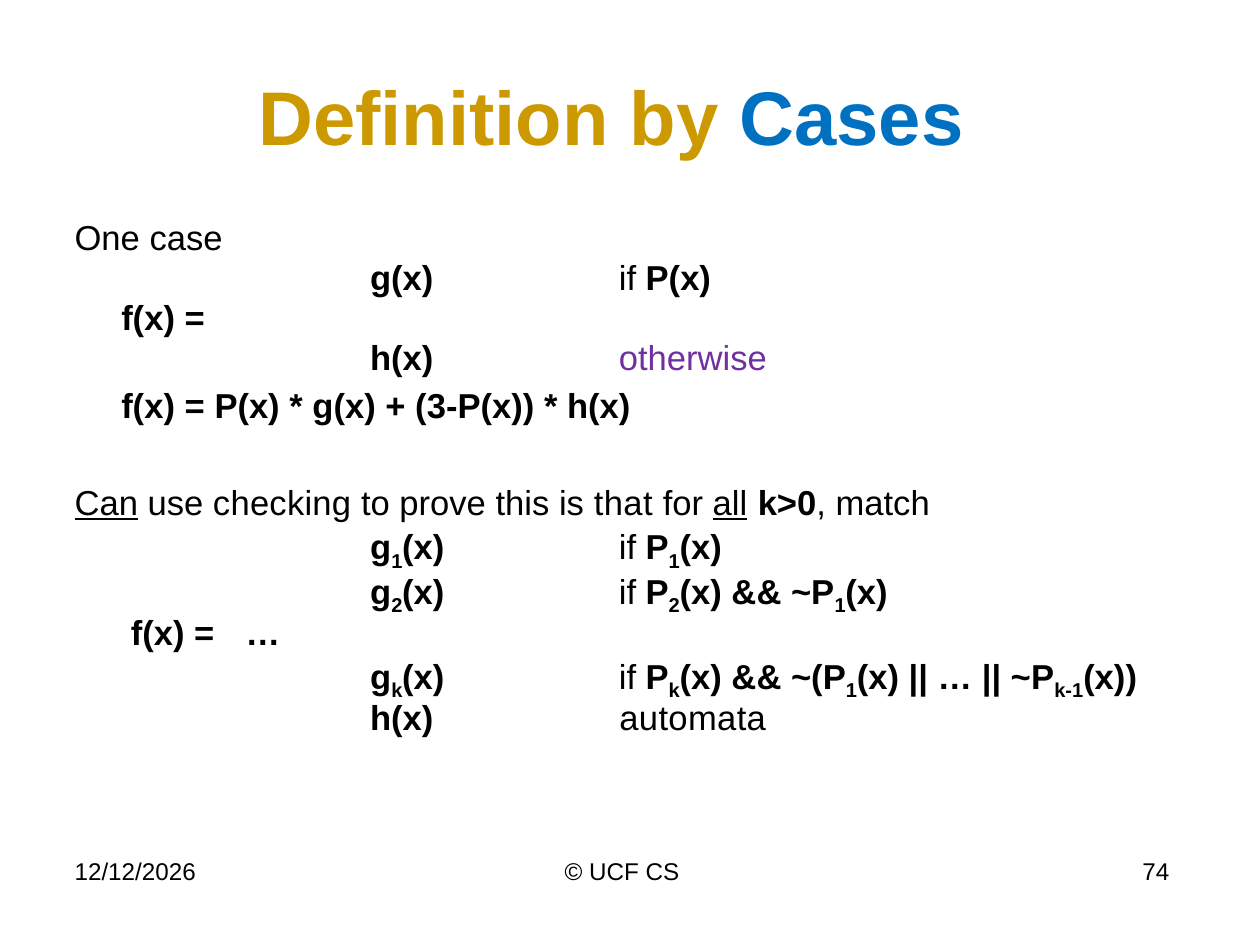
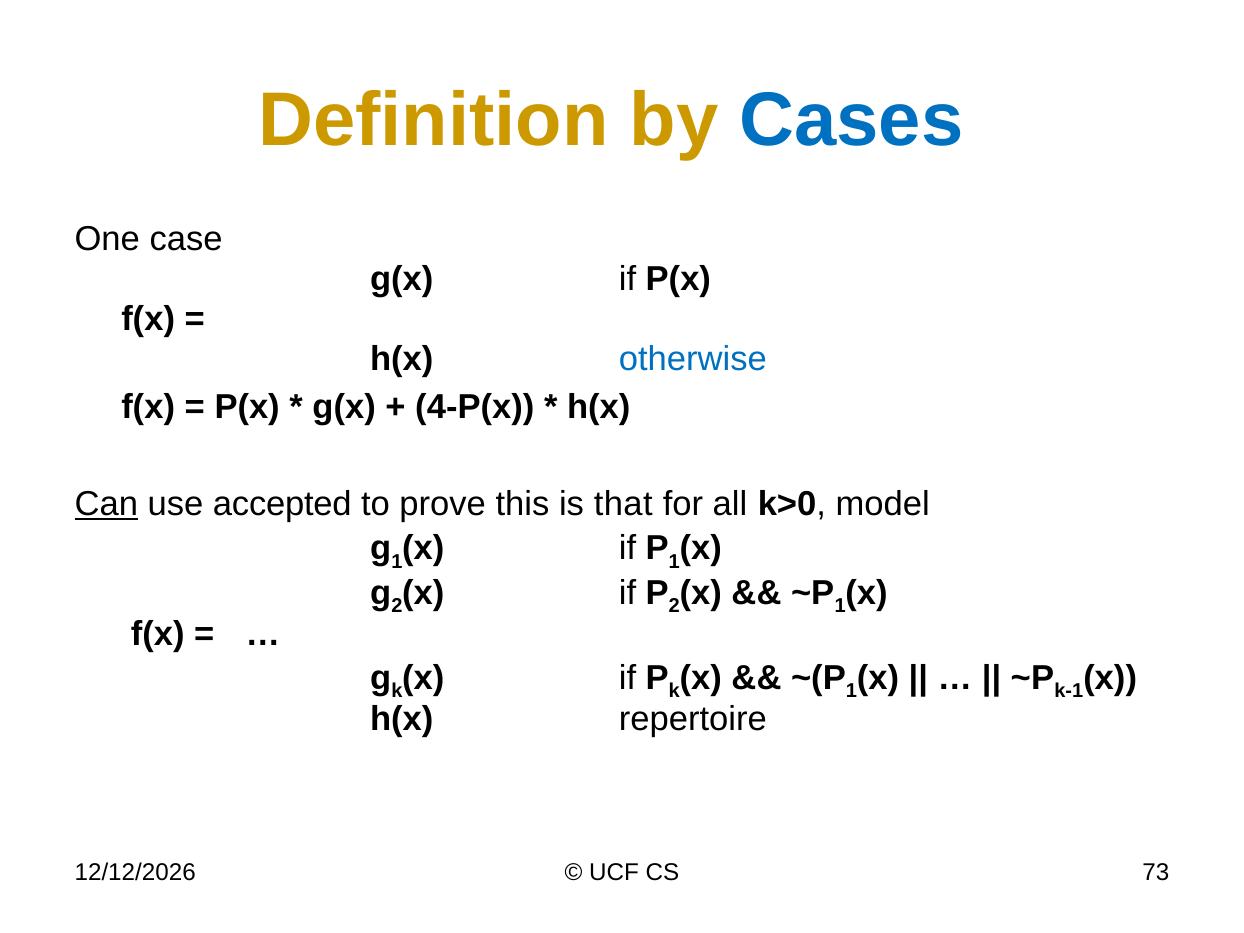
otherwise colour: purple -> blue
3-P(x: 3-P(x -> 4-P(x
checking: checking -> accepted
all underline: present -> none
match: match -> model
automata: automata -> repertoire
74: 74 -> 73
